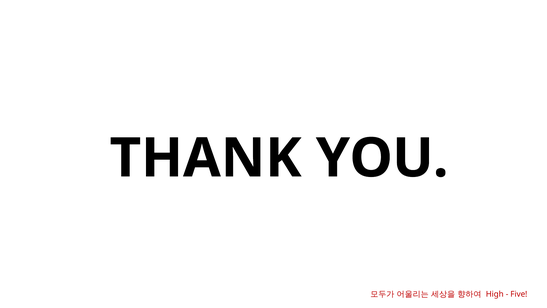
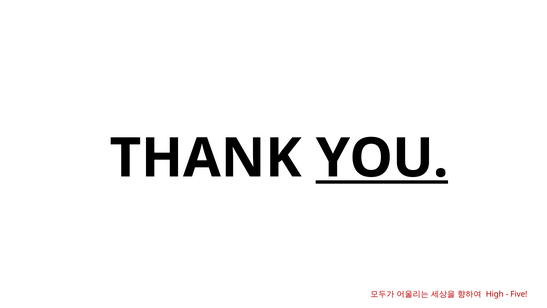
YOU underline: none -> present
